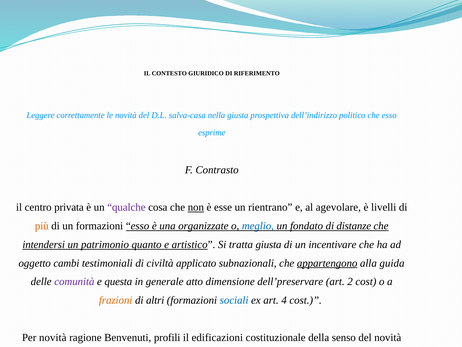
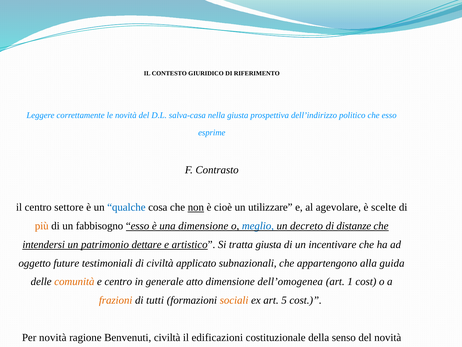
privata: privata -> settore
qualche colour: purple -> blue
esse: esse -> cioè
rientrano: rientrano -> utilizzare
livelli: livelli -> scelte
un formazioni: formazioni -> fabbisogno
una organizzate: organizzate -> dimensione
fondato: fondato -> decreto
quanto: quanto -> dettare
cambi: cambi -> future
appartengono underline: present -> none
comunità colour: purple -> orange
e questa: questa -> centro
dell’preservare: dell’preservare -> dell’omogenea
2: 2 -> 1
altri: altri -> tutti
sociali colour: blue -> orange
4: 4 -> 5
Benvenuti profili: profili -> civiltà
